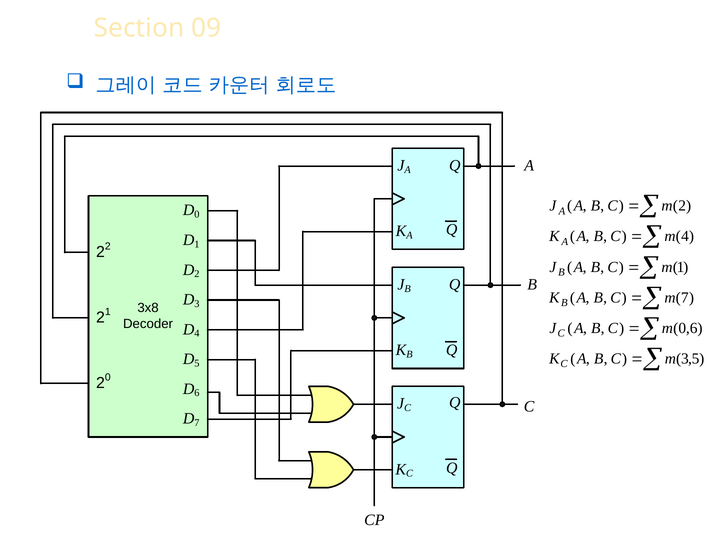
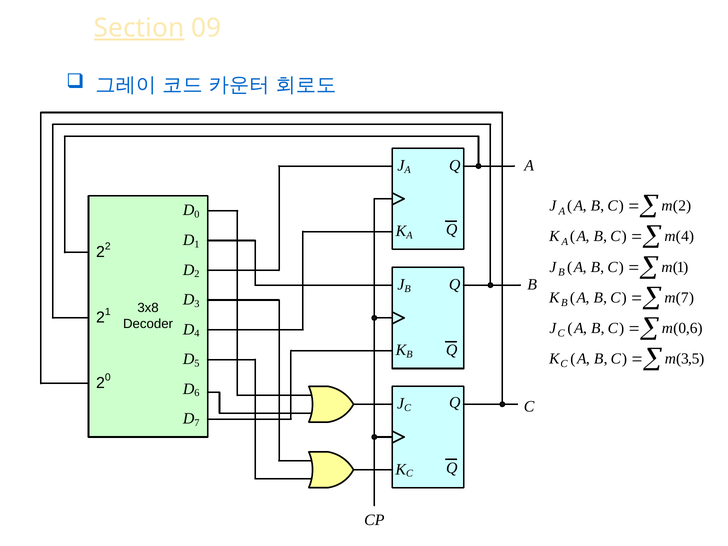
Section underline: none -> present
